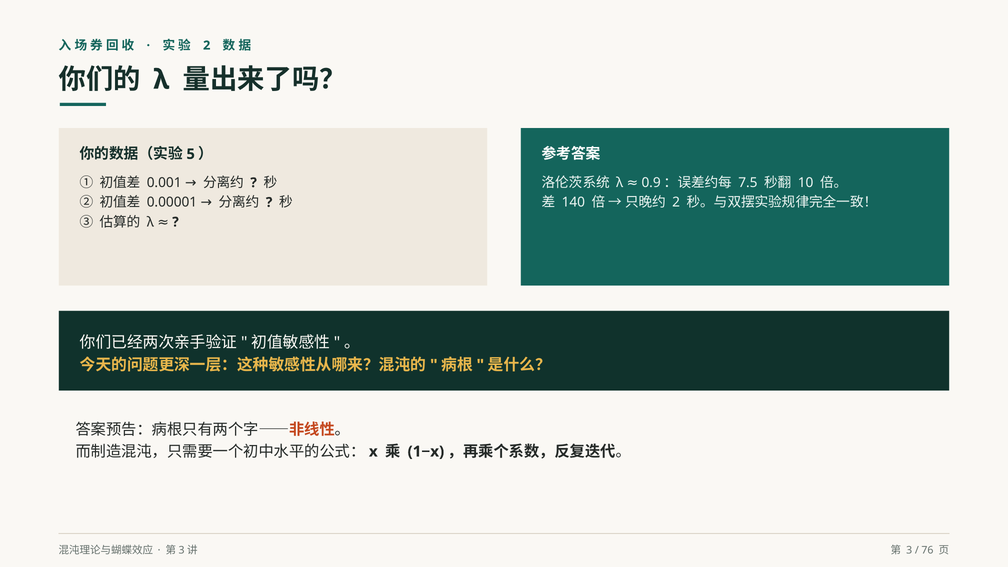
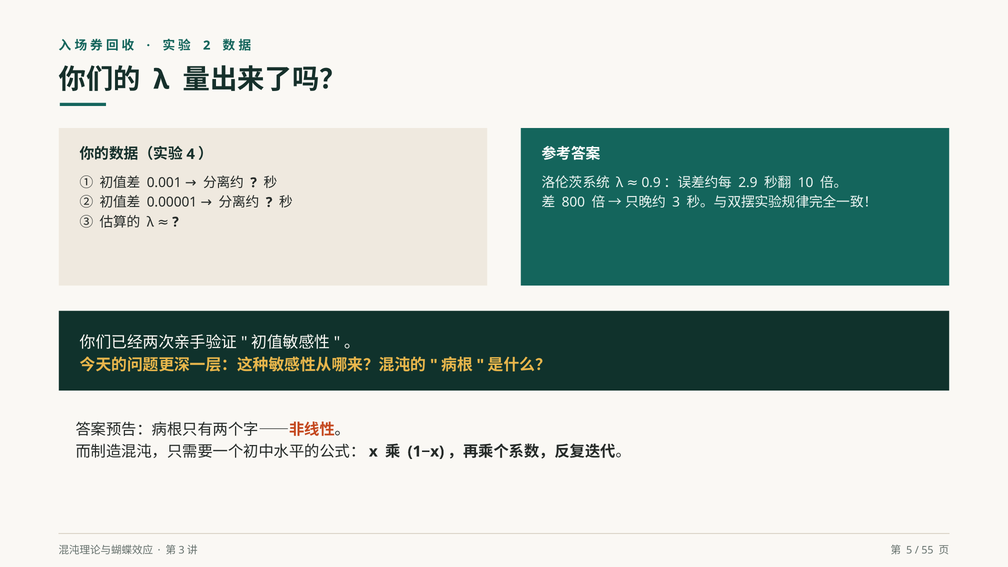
5: 5 -> 4
7.5: 7.5 -> 2.9
140: 140 -> 800
2 at (676, 202): 2 -> 3
3: 3 -> 5
76: 76 -> 55
